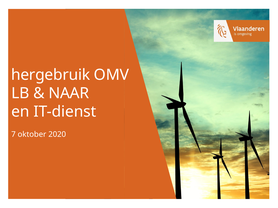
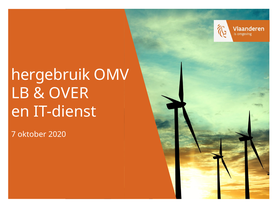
NAAR: NAAR -> OVER
